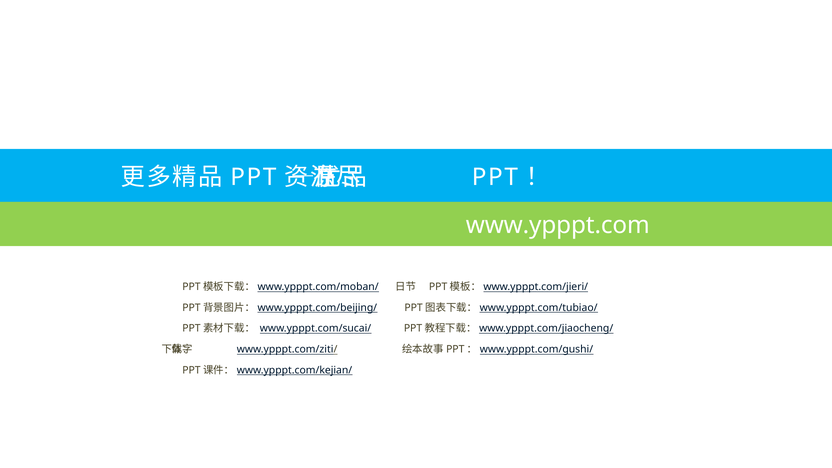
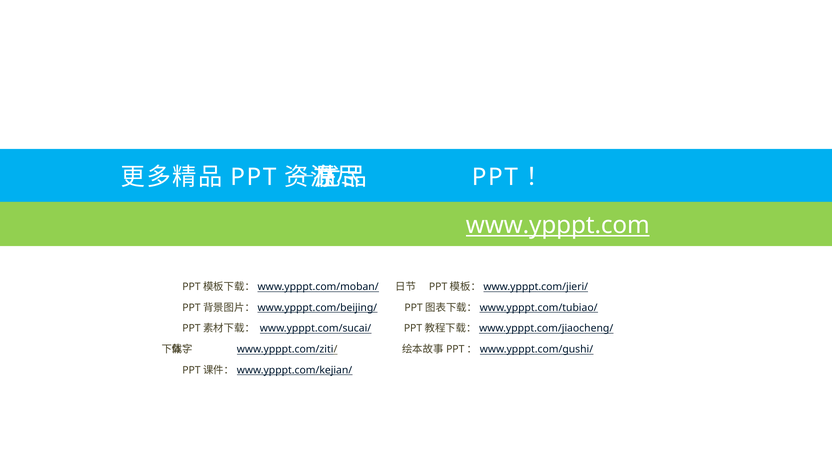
www.ypppt.com underline: none -> present
